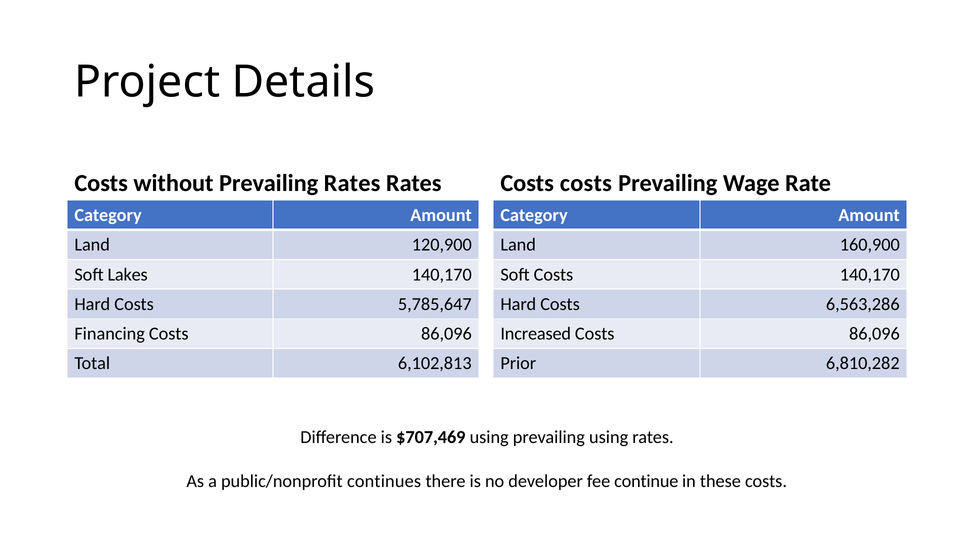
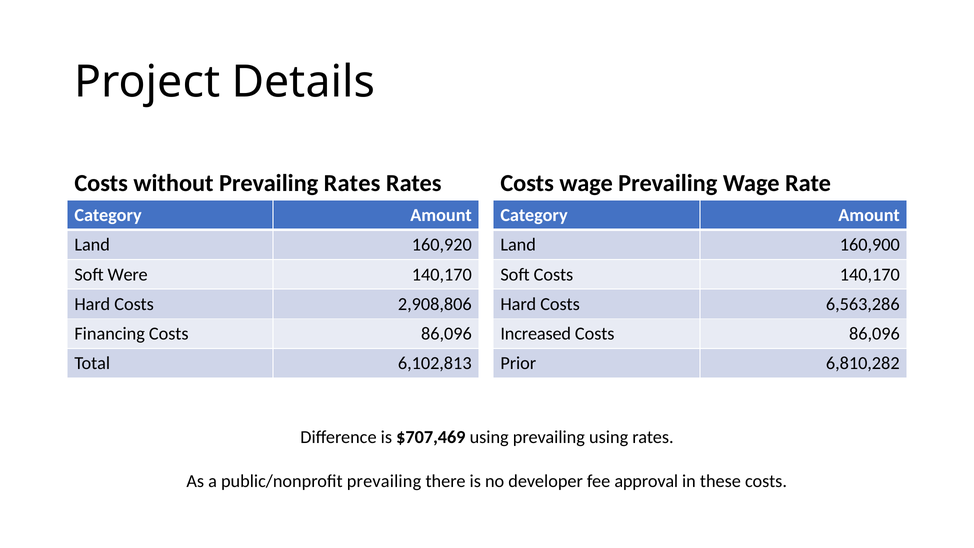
Costs costs: costs -> wage
120,900: 120,900 -> 160,920
Lakes: Lakes -> Were
5,785,647: 5,785,647 -> 2,908,806
public/nonprofit continues: continues -> prevailing
continue: continue -> approval
